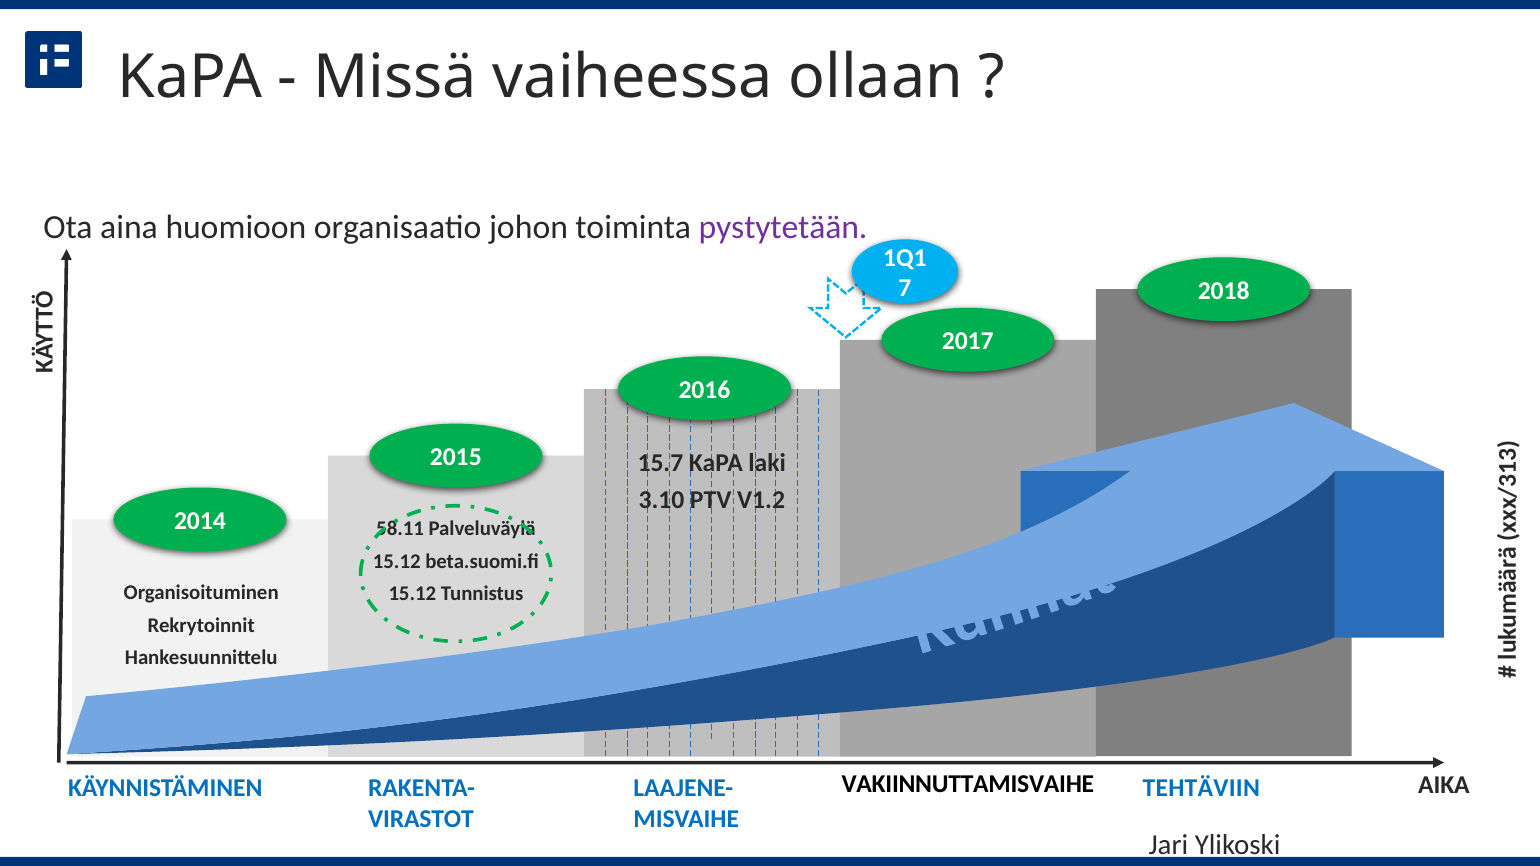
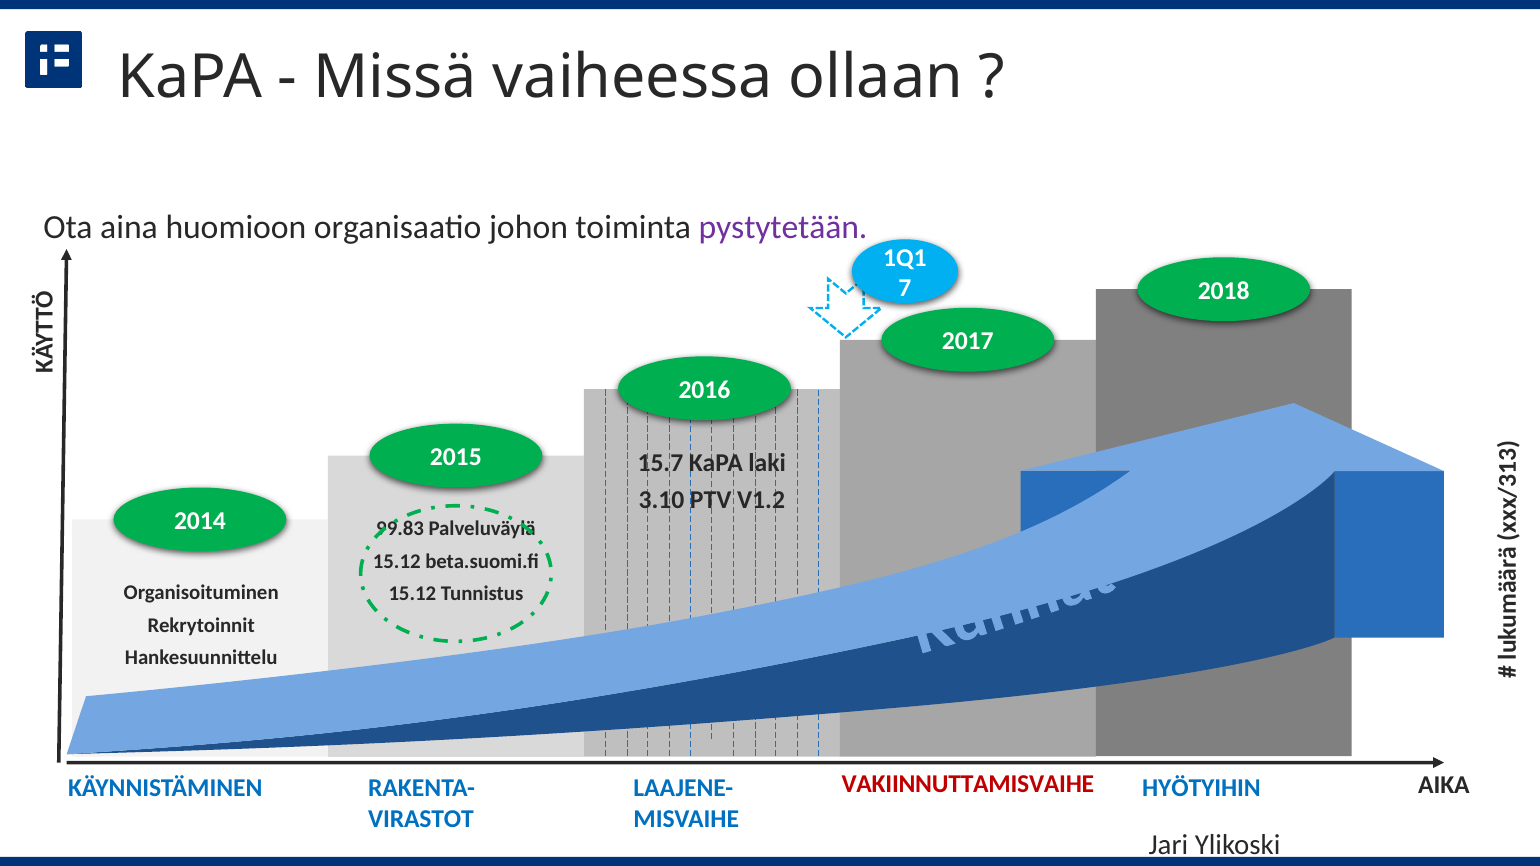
58.11: 58.11 -> 99.83
VAKIINNUTTAMISVAIHE colour: black -> red
TEHTÄVIIN: TEHTÄVIIN -> HYÖTYIHIN
